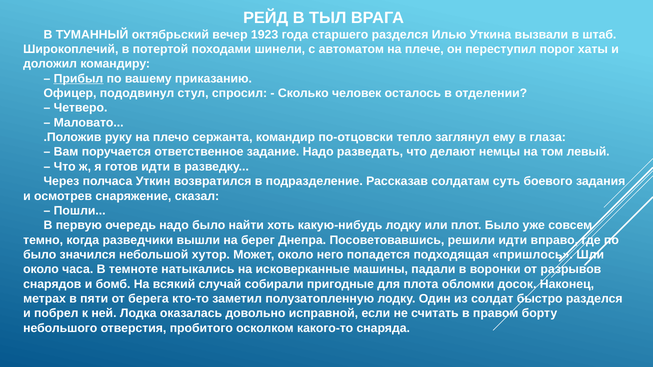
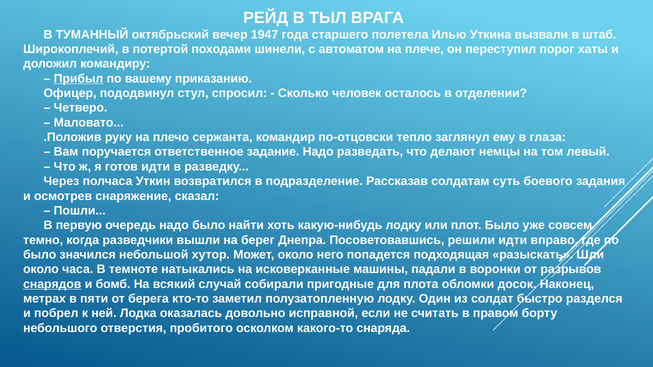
1923: 1923 -> 1947
старшего разделся: разделся -> полетела
пришлось: пришлось -> разыскать
снарядов underline: none -> present
